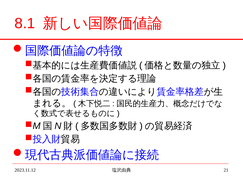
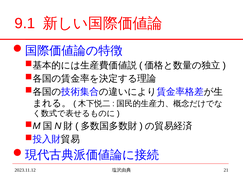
8.1: 8.1 -> 9.1
